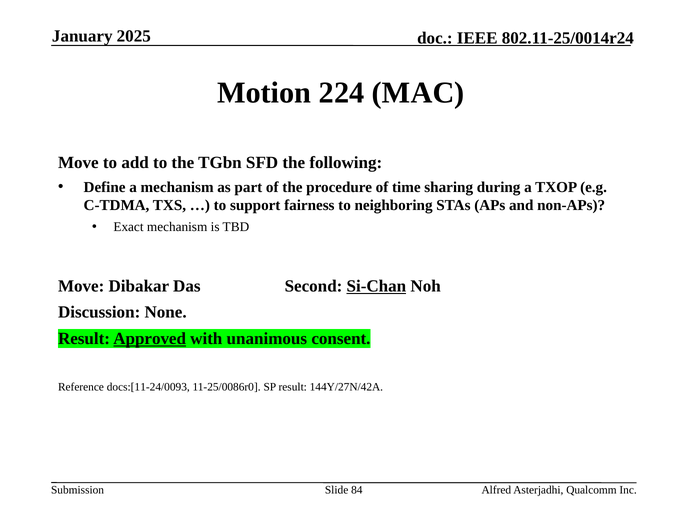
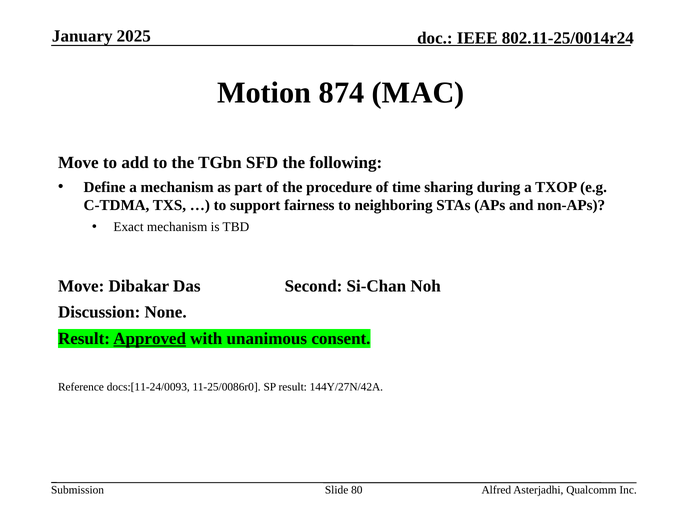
224: 224 -> 874
Si-Chan underline: present -> none
84: 84 -> 80
